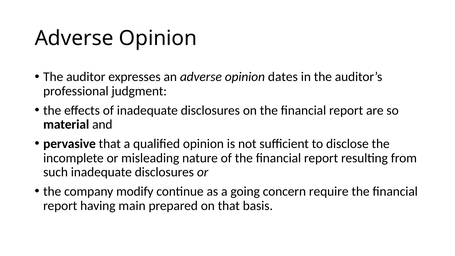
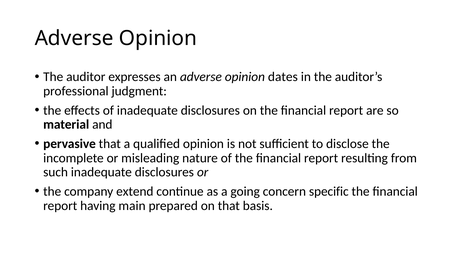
modify: modify -> extend
require: require -> specific
